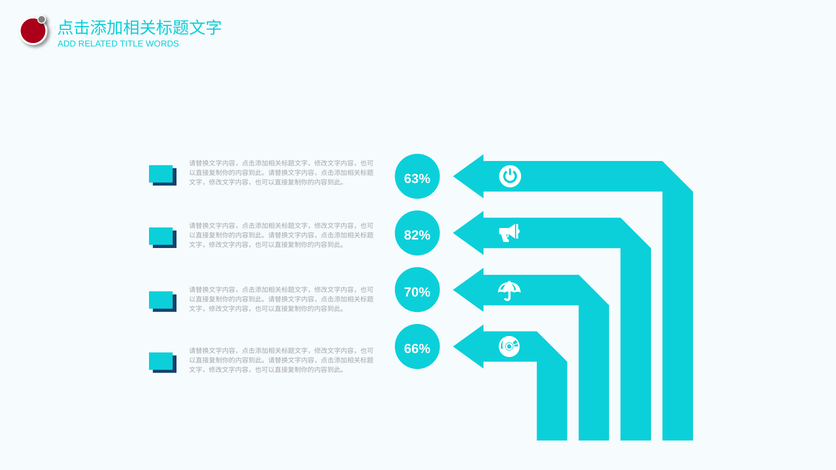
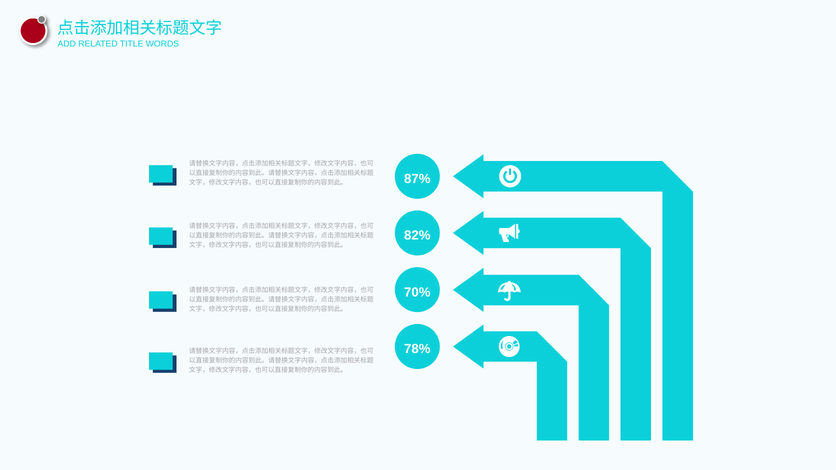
63%: 63% -> 87%
66%: 66% -> 78%
